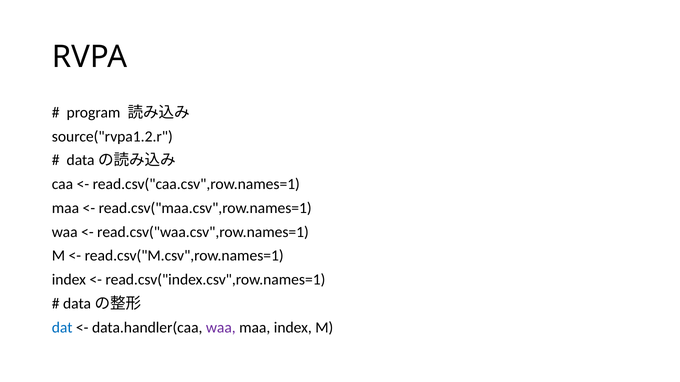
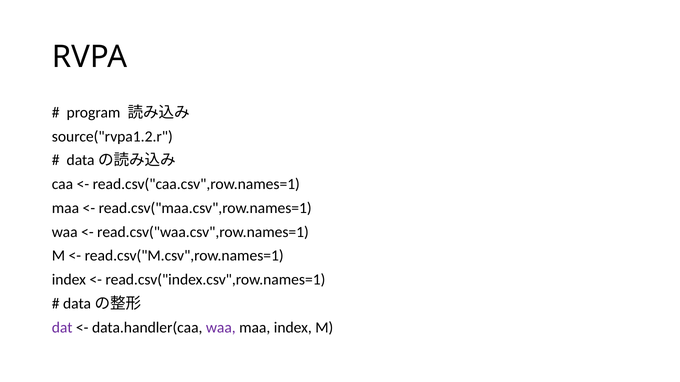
dat colour: blue -> purple
